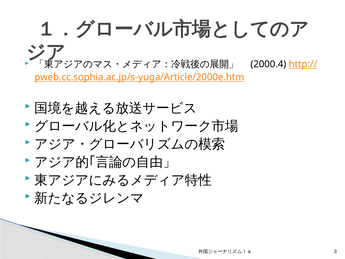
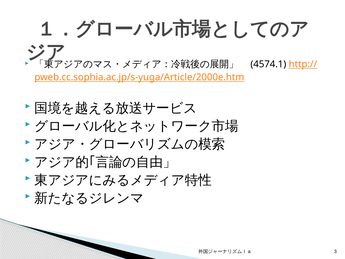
2000.4: 2000.4 -> 4574.1
